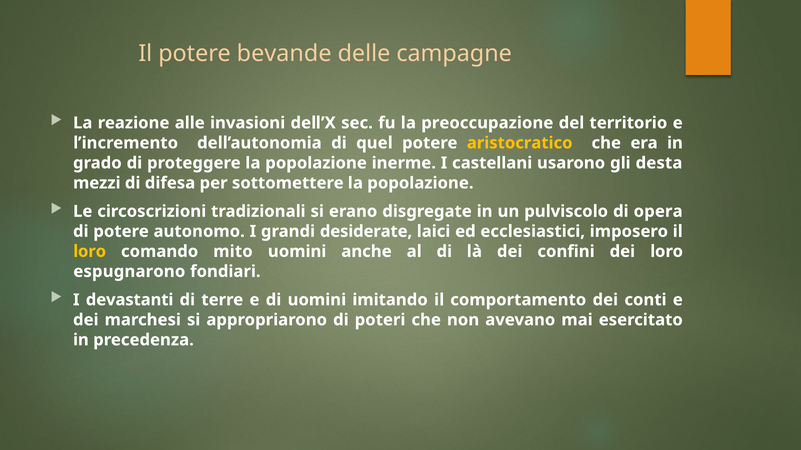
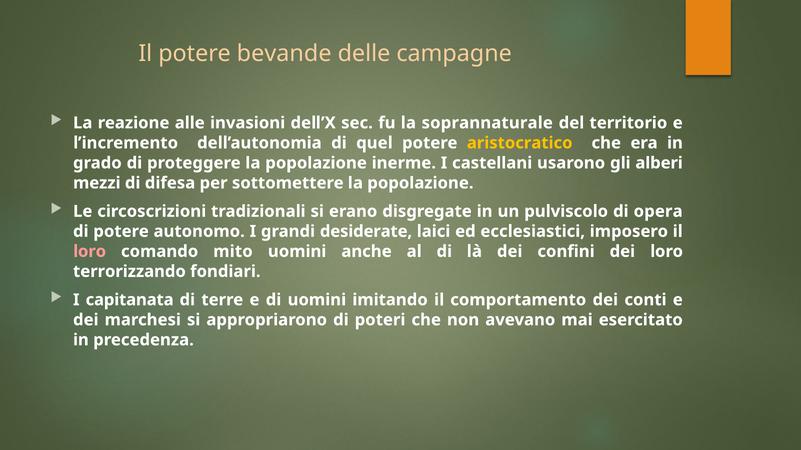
preoccupazione: preoccupazione -> soprannaturale
desta: desta -> alberi
loro at (90, 252) colour: yellow -> pink
espugnarono: espugnarono -> terrorizzando
devastanti: devastanti -> capitanata
